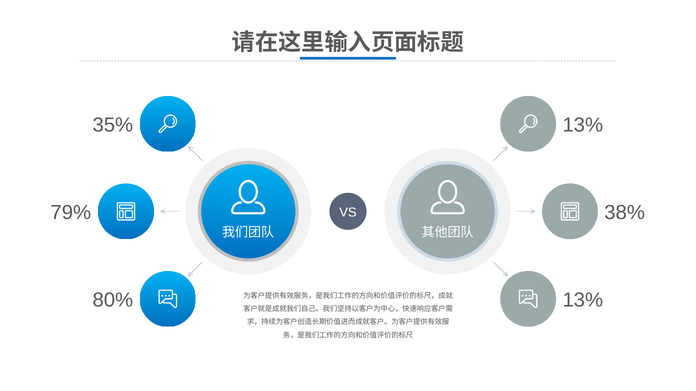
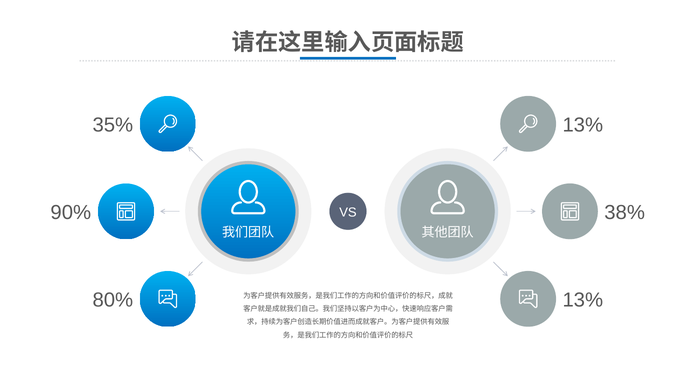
79%: 79% -> 90%
